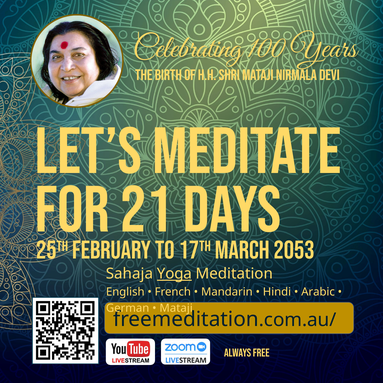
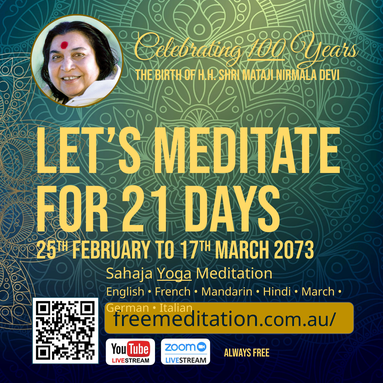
100 underline: none -> present
2053: 2053 -> 2073
Arabic at (318, 292): Arabic -> March
Mataji at (176, 308): Mataji -> Italian
